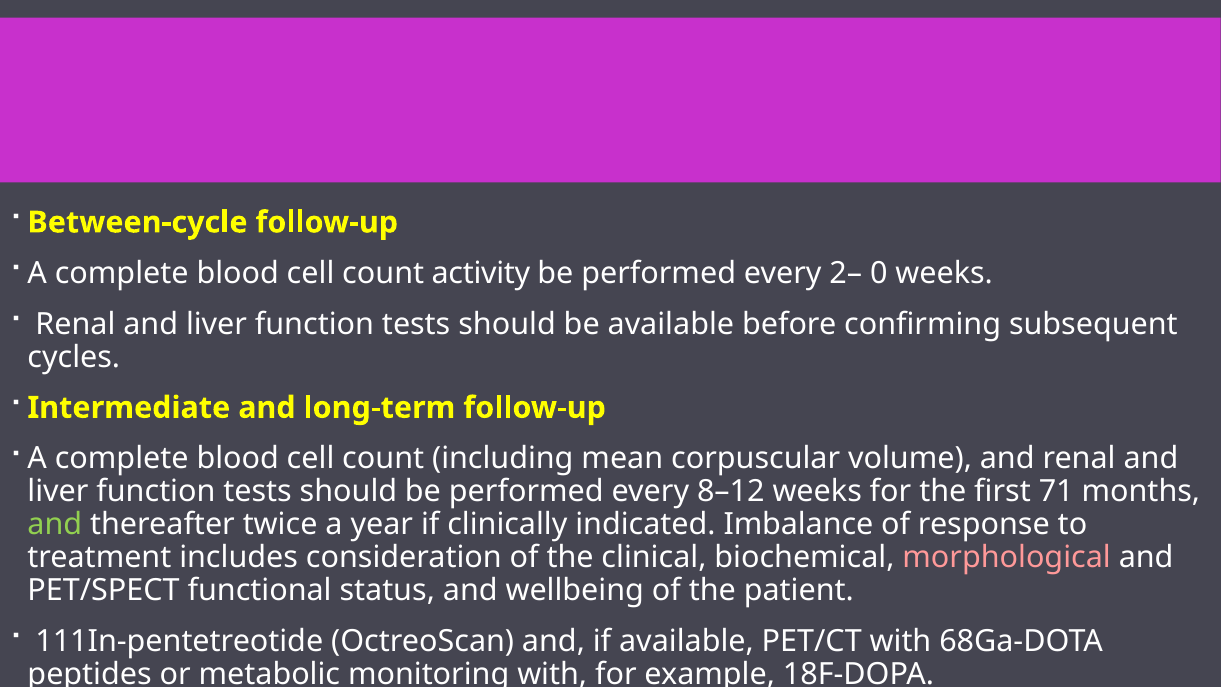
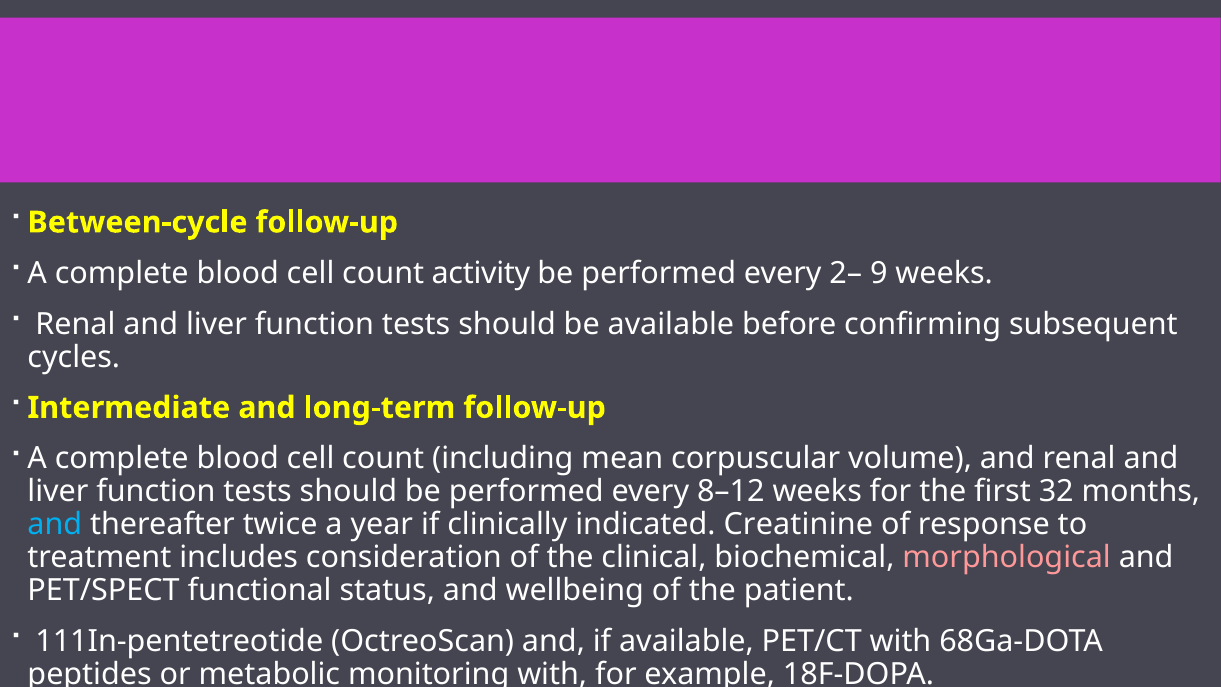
0: 0 -> 9
71: 71 -> 32
and at (55, 524) colour: light green -> light blue
Imbalance: Imbalance -> Creatinine
